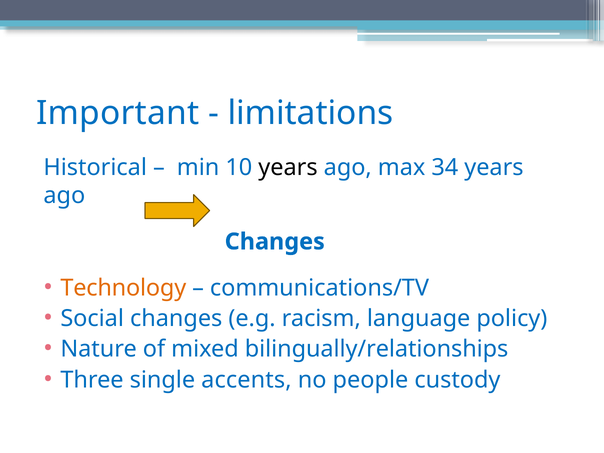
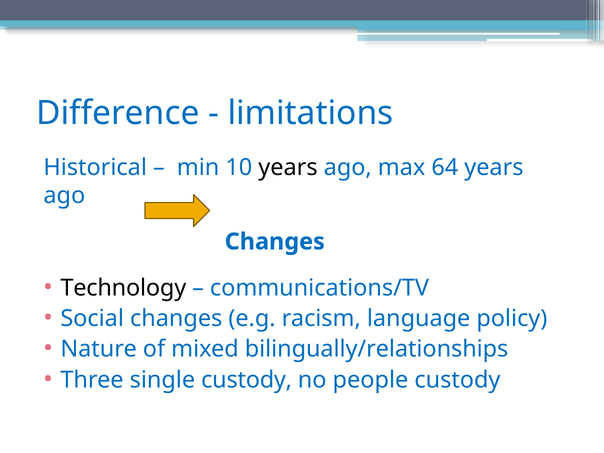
Important: Important -> Difference
34: 34 -> 64
Technology colour: orange -> black
single accents: accents -> custody
